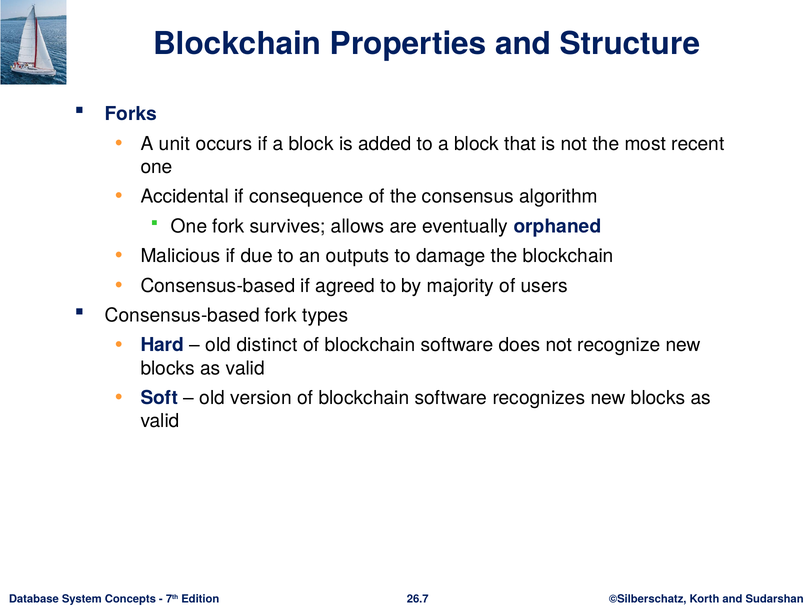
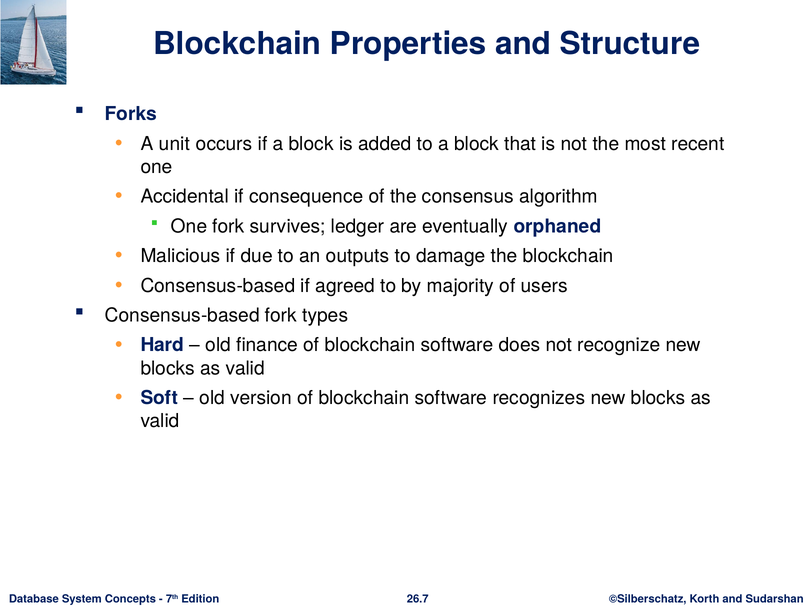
allows: allows -> ledger
distinct: distinct -> finance
